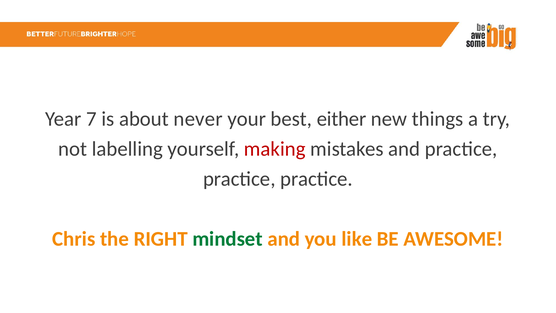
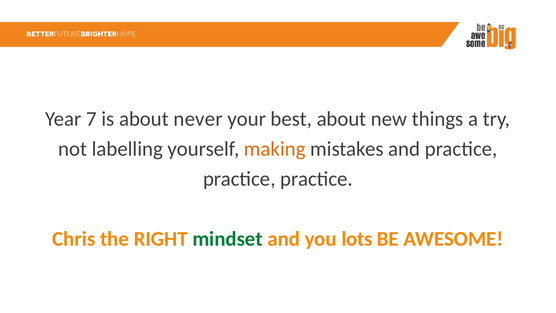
best either: either -> about
making colour: red -> orange
like: like -> lots
